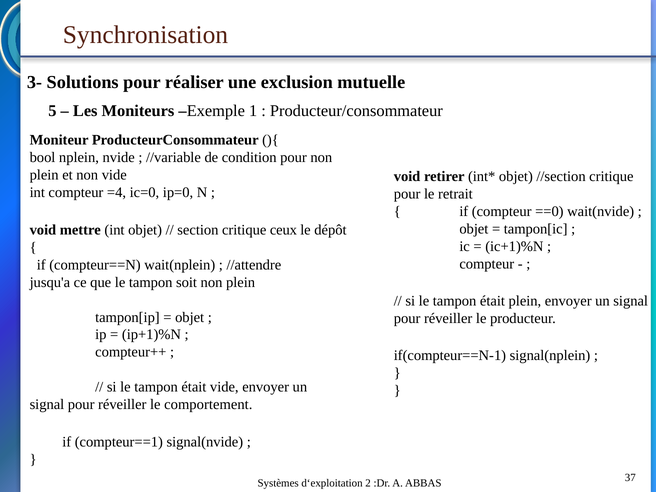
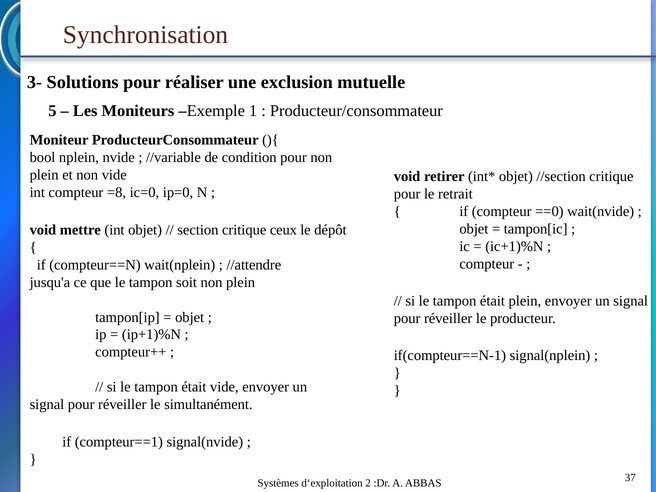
=4: =4 -> =8
comportement: comportement -> simultanément
